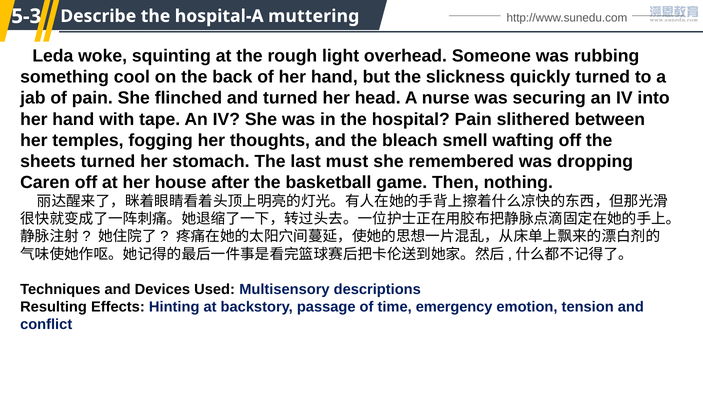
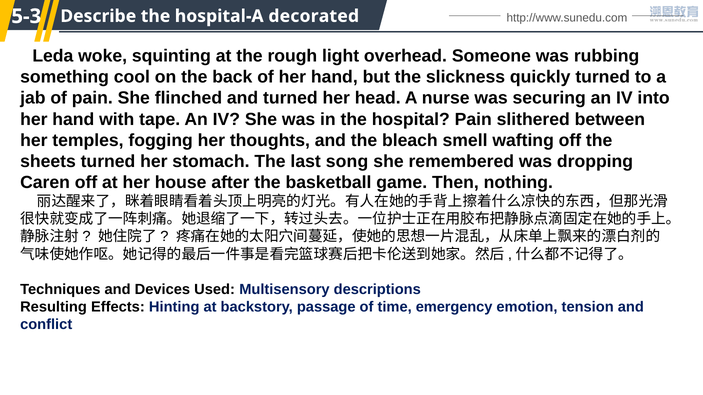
muttering: muttering -> decorated
must: must -> song
